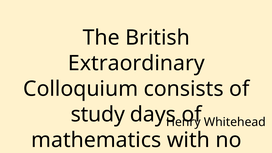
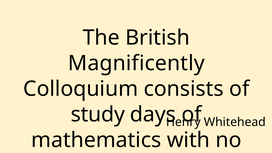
Extraordinary: Extraordinary -> Magnificently
